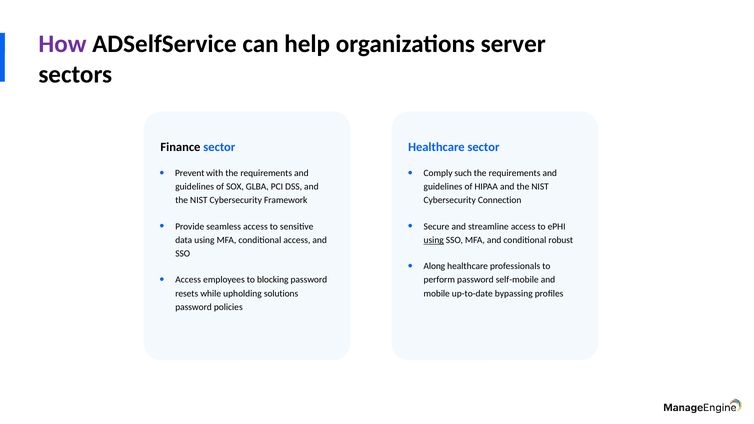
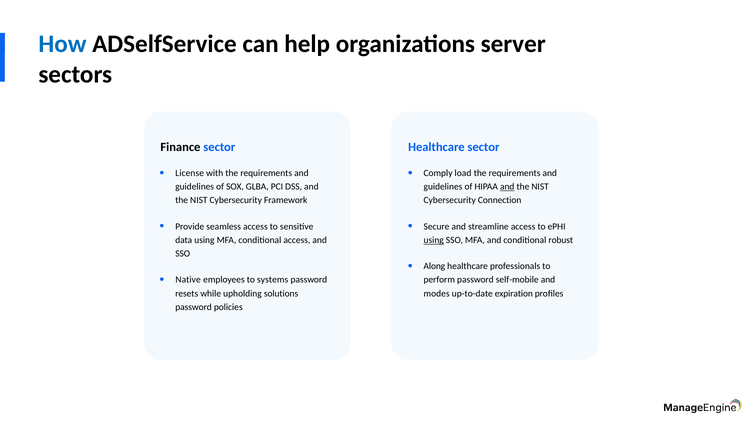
How colour: purple -> blue
Prevent: Prevent -> License
such: such -> load
and at (507, 187) underline: none -> present
Access at (188, 280): Access -> Native
blocking: blocking -> systems
mobile: mobile -> modes
bypassing: bypassing -> expiration
